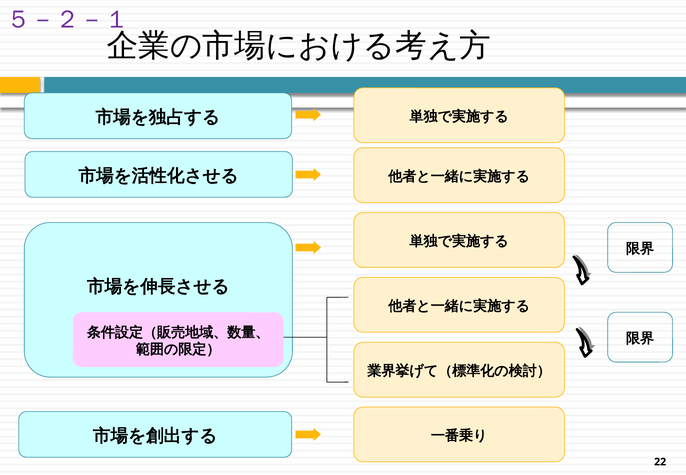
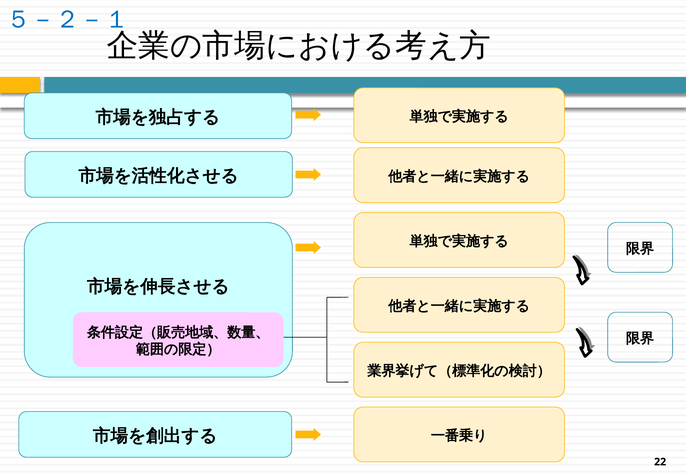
５－２－１ colour: purple -> blue
